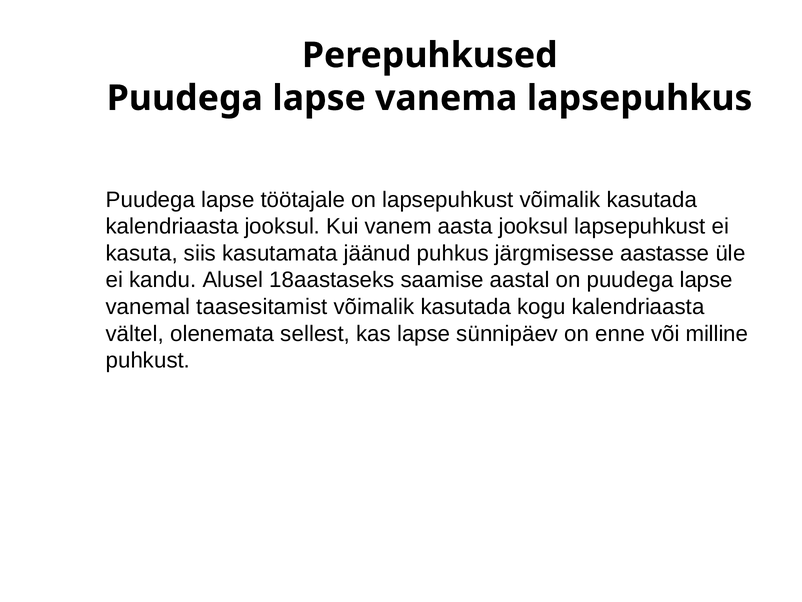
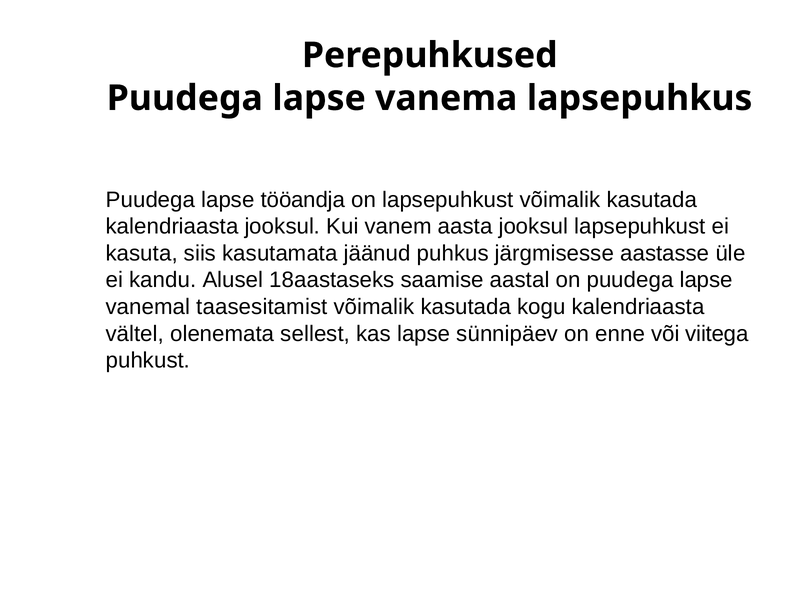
töötajale: töötajale -> tööandja
milline: milline -> viitega
